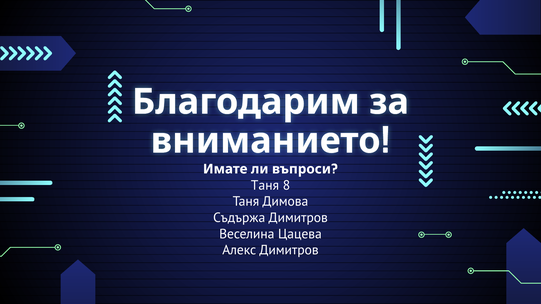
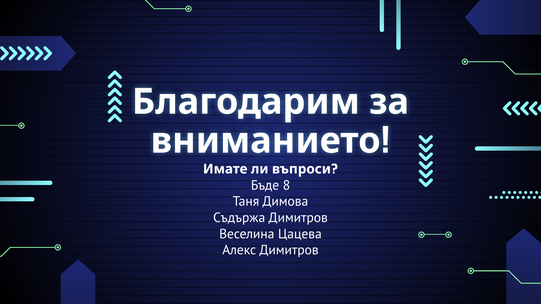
Таня at (265, 185): Таня -> Бъде
